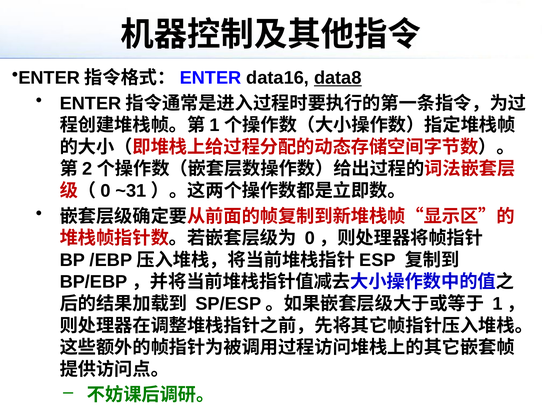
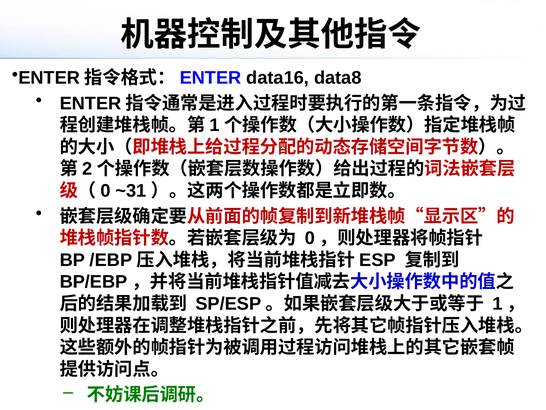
data8 underline: present -> none
